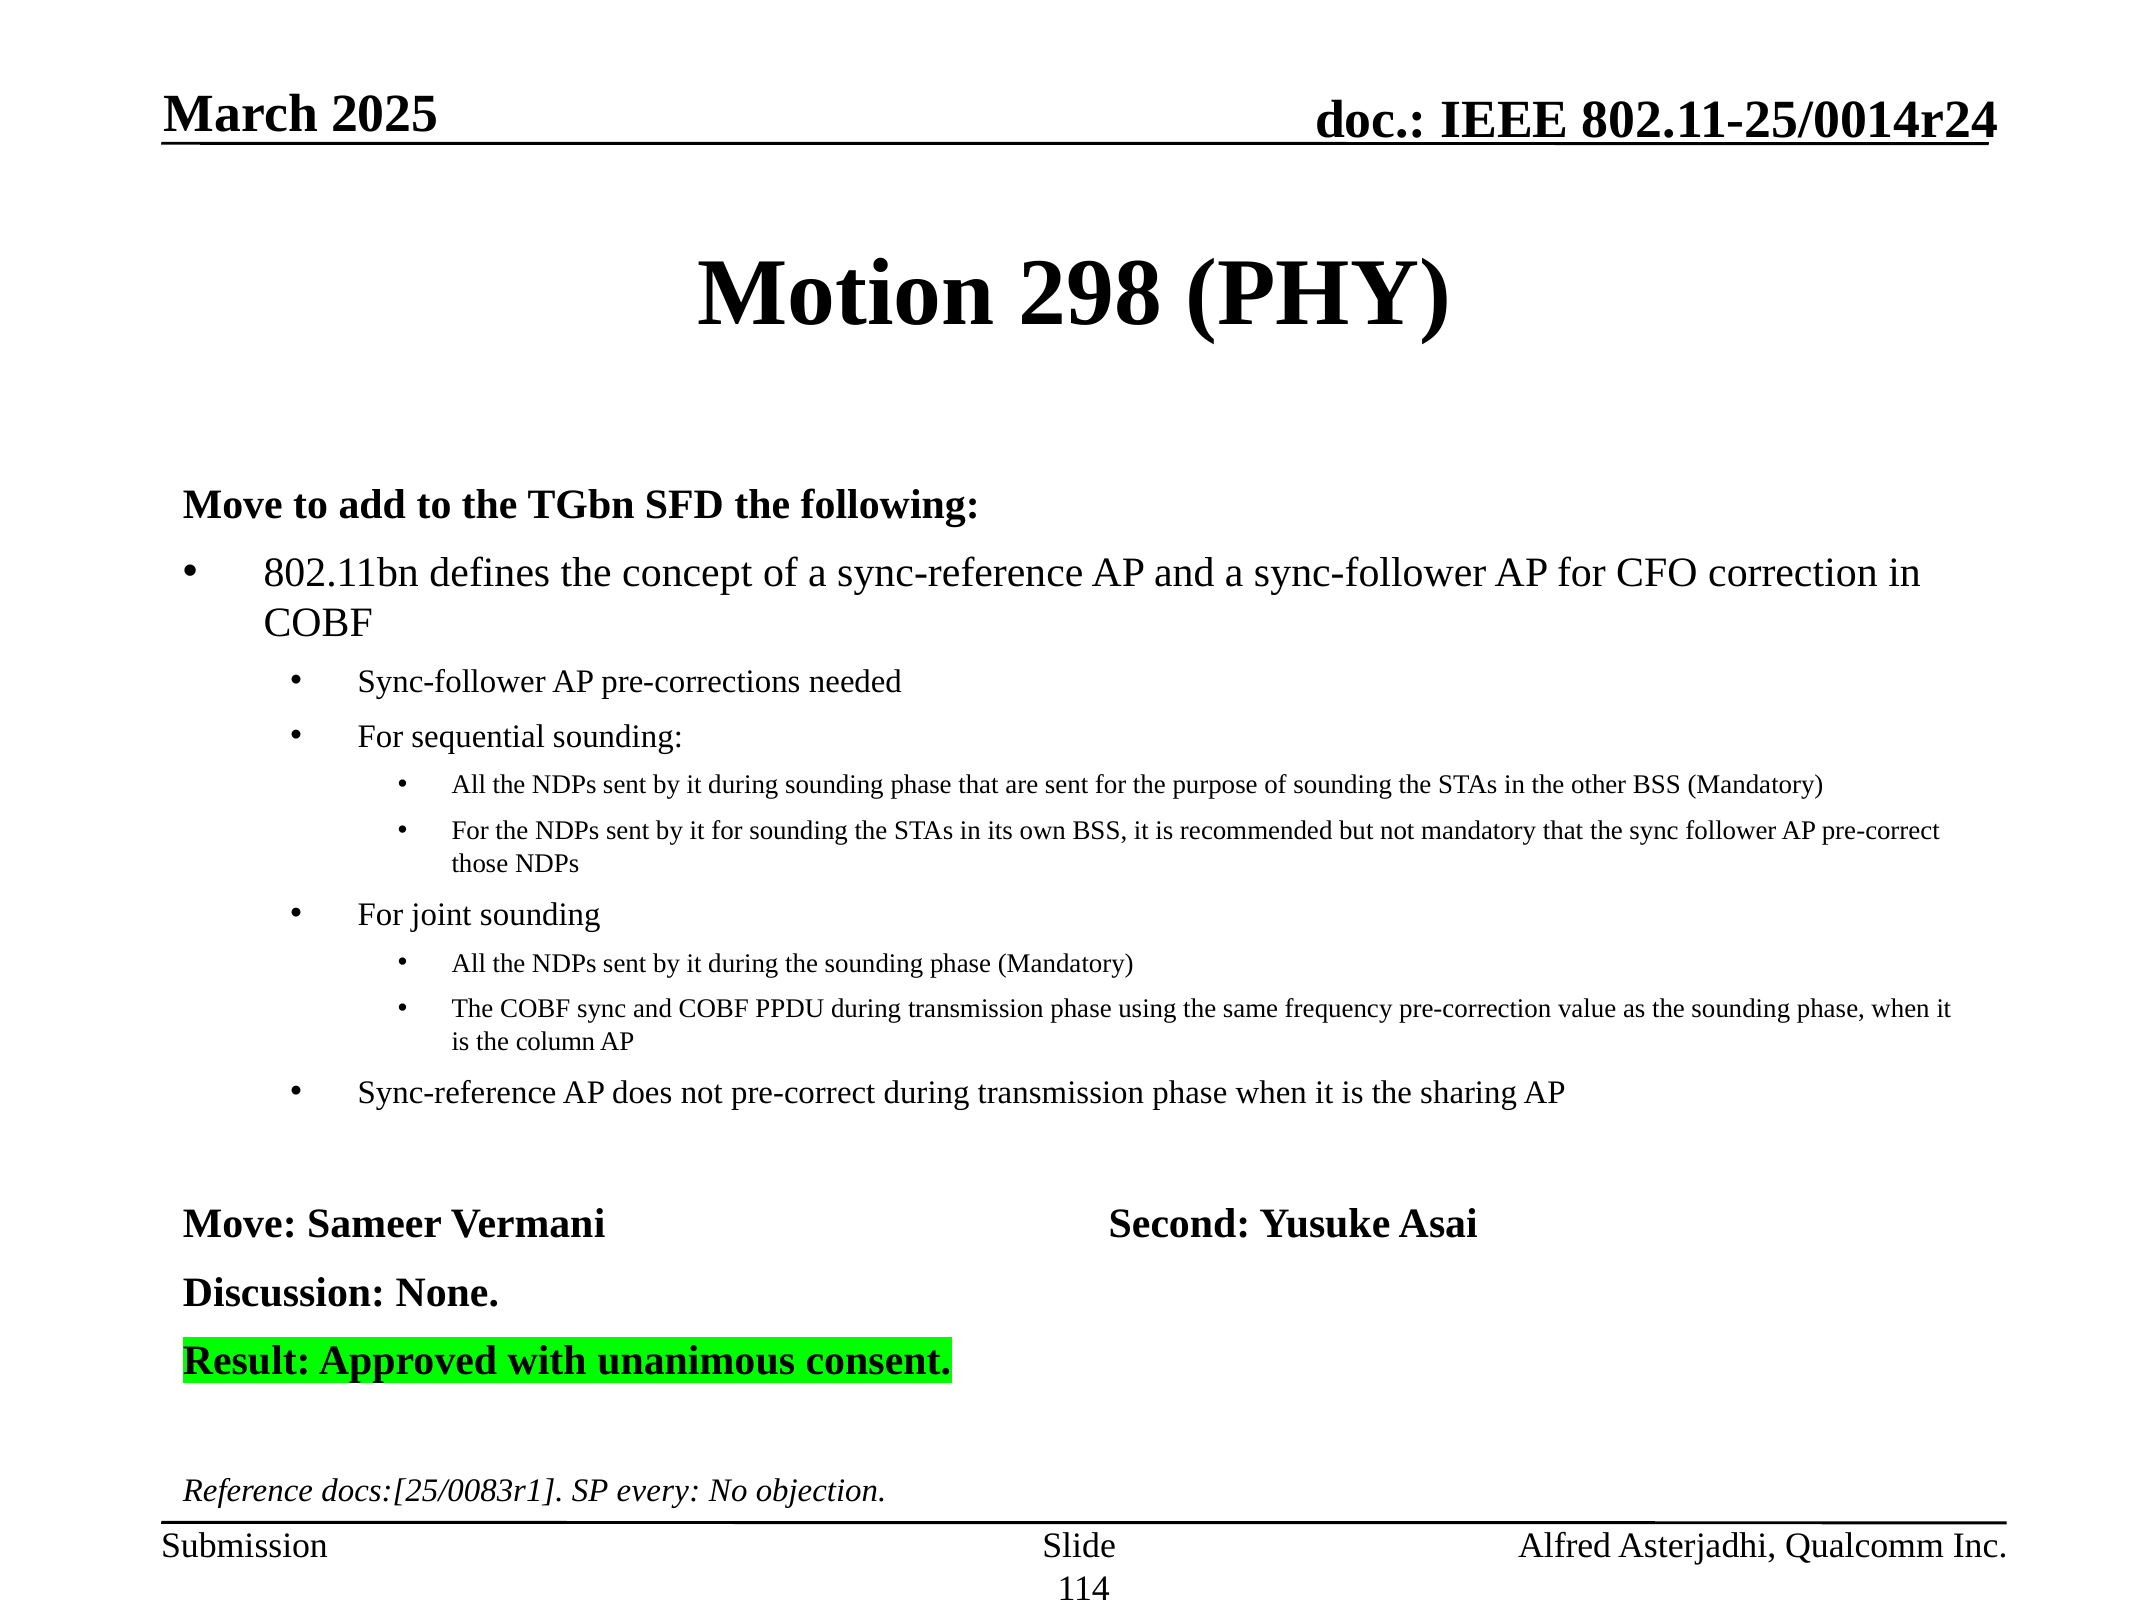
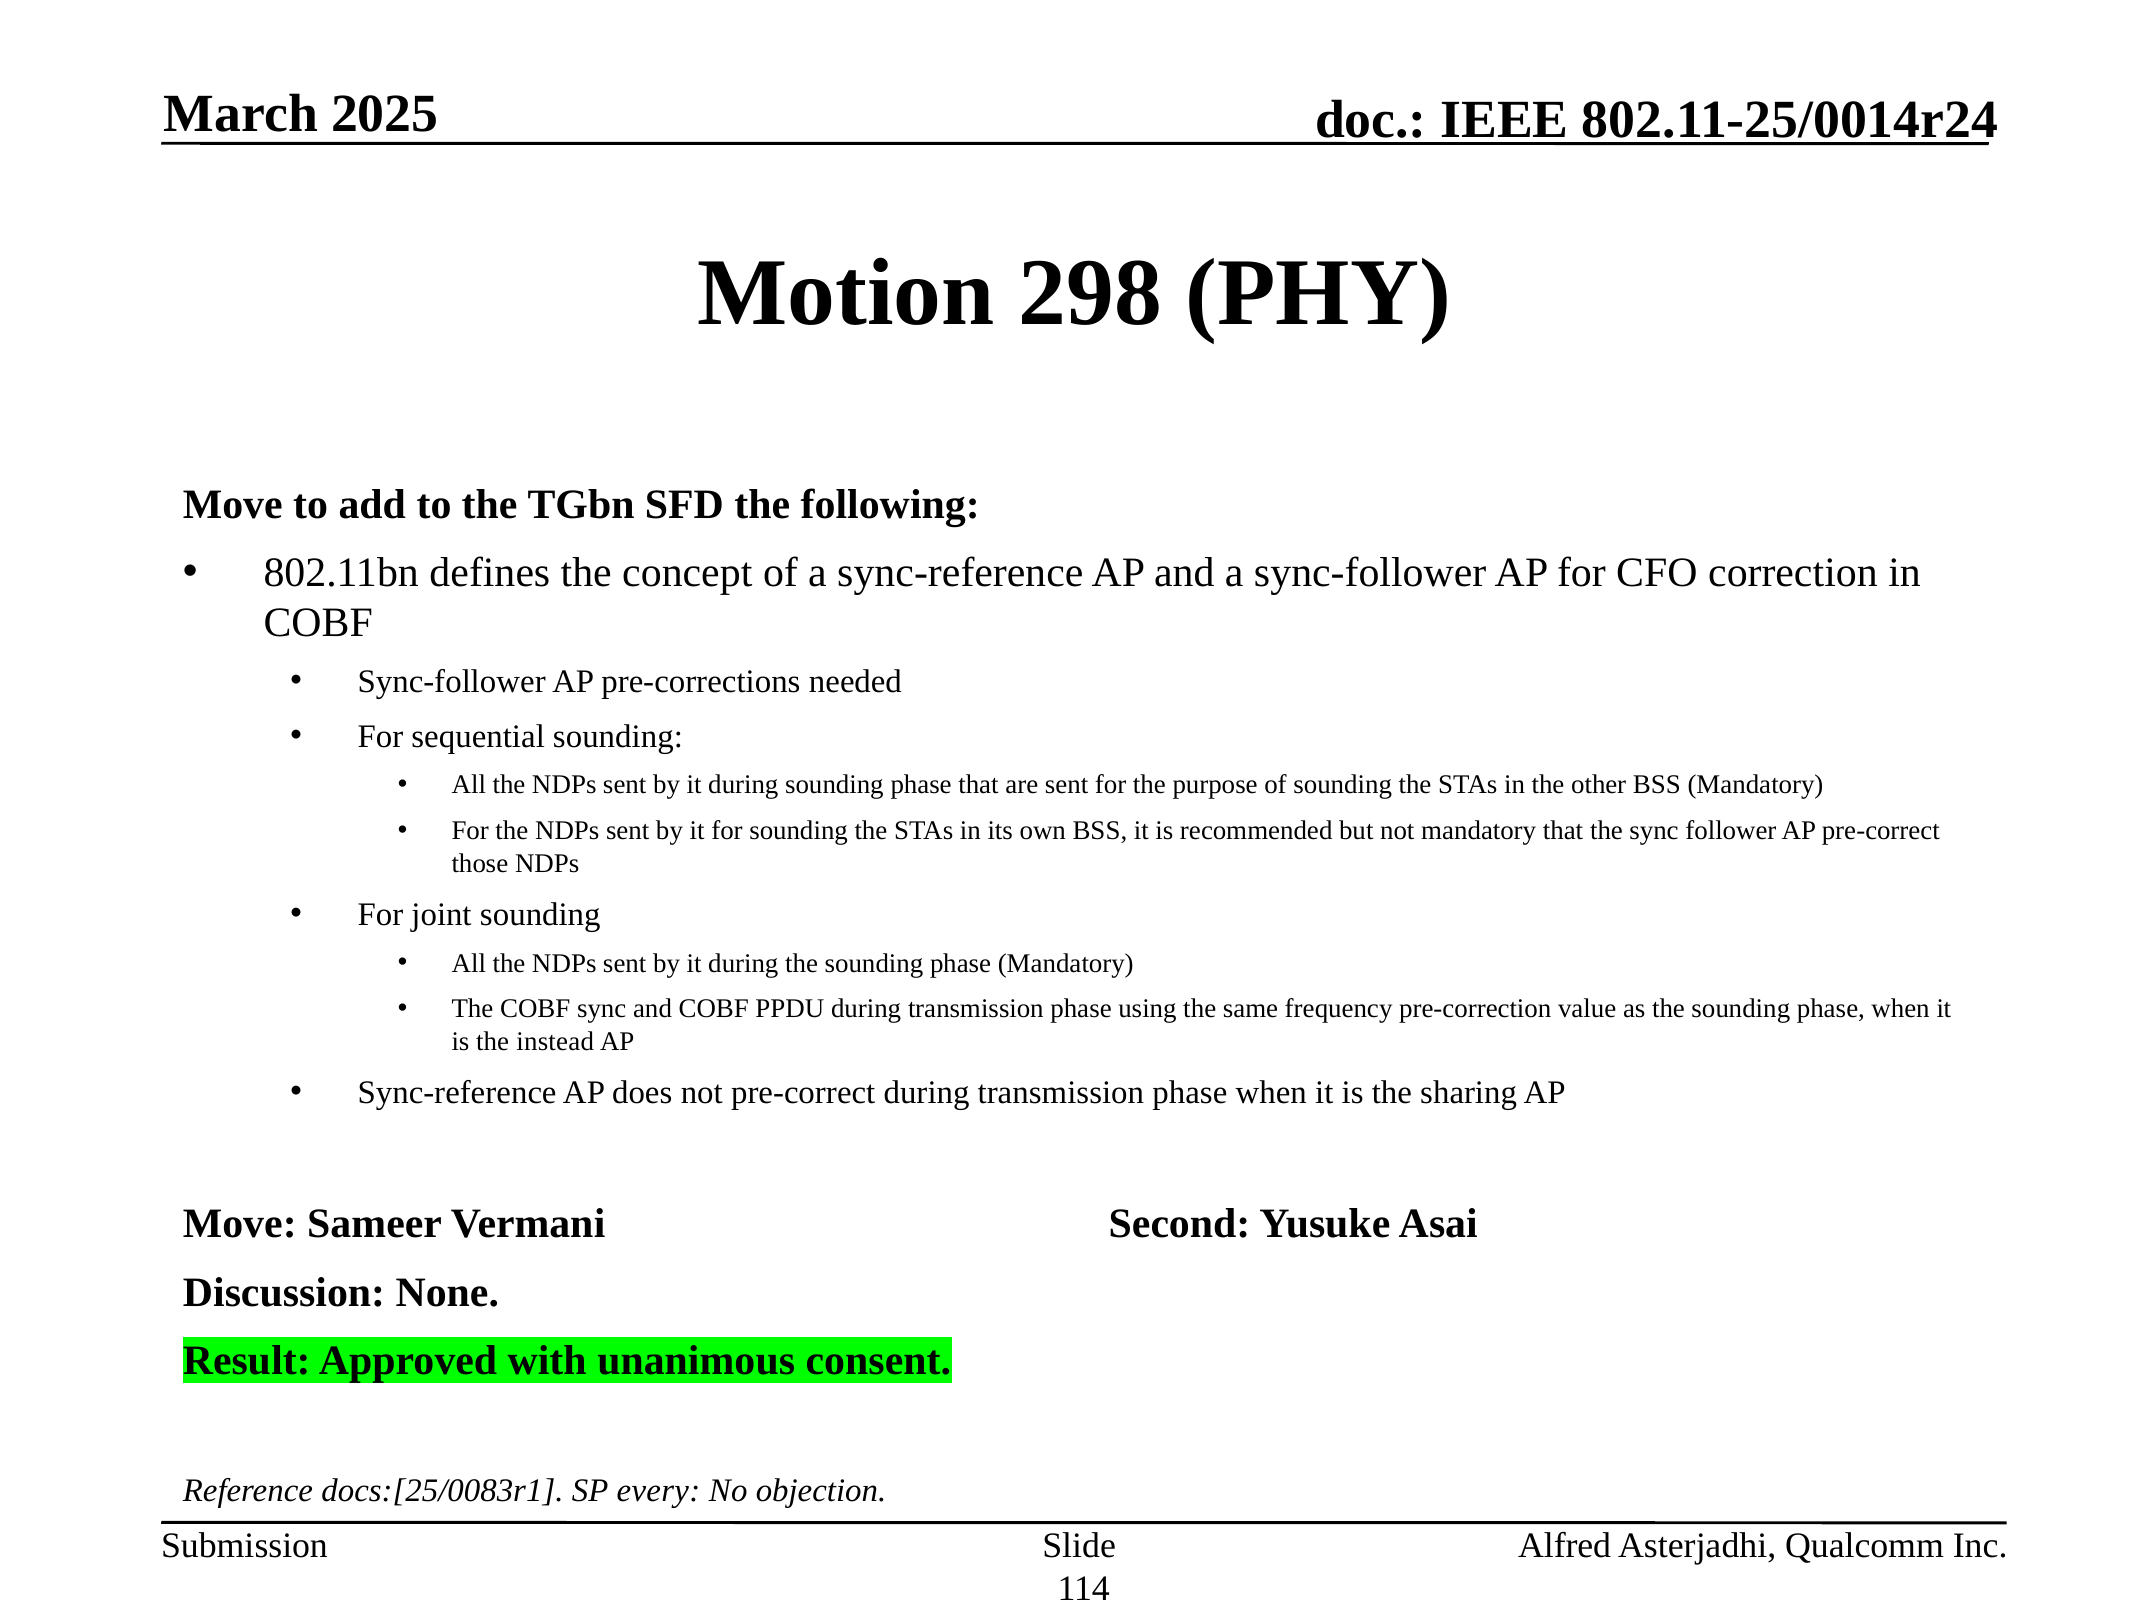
column: column -> instead
